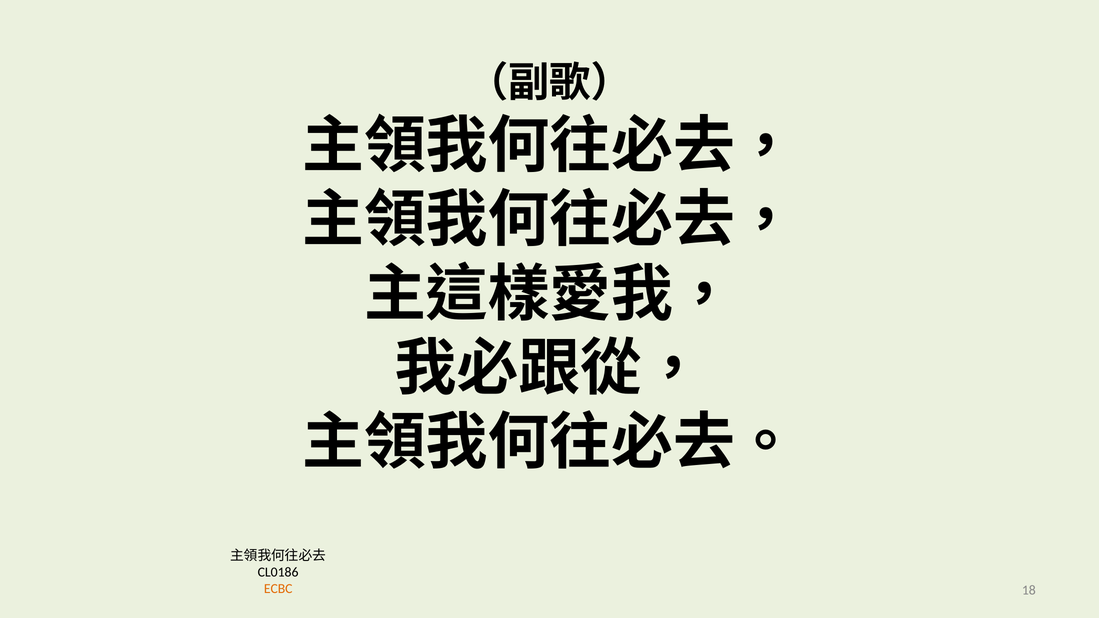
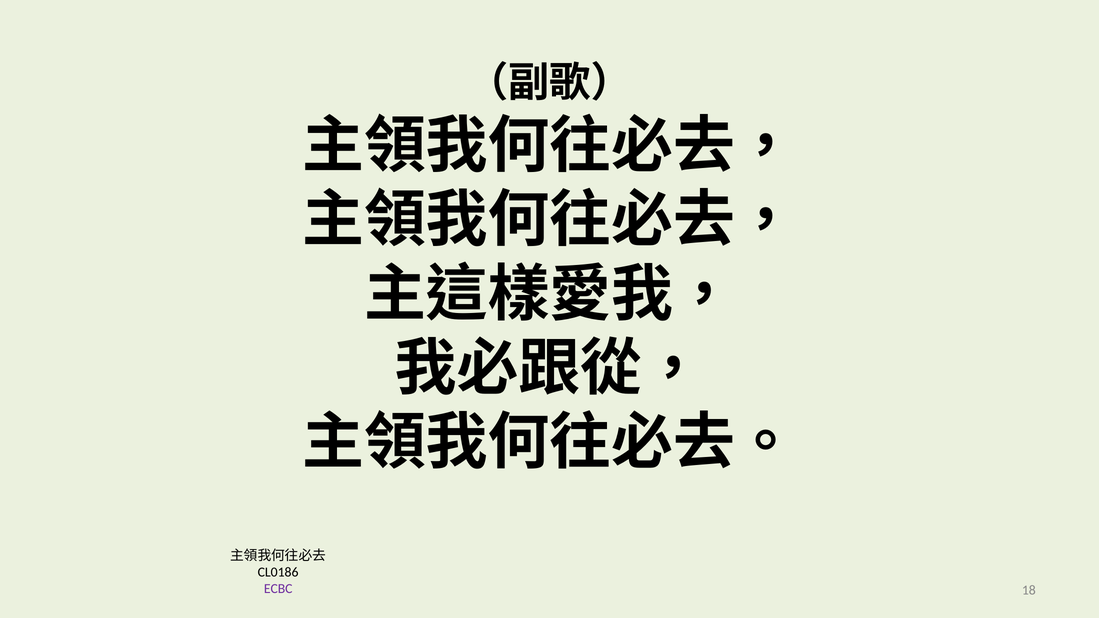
ECBC colour: orange -> purple
